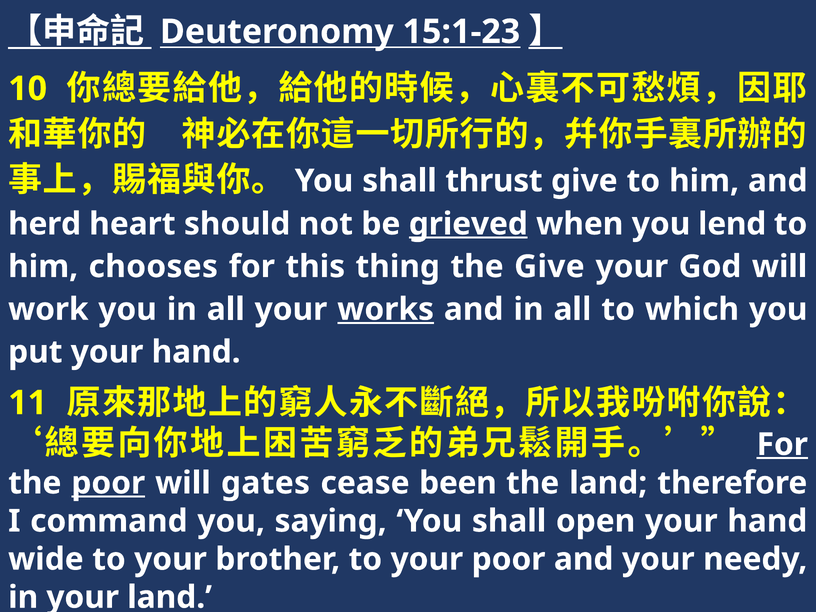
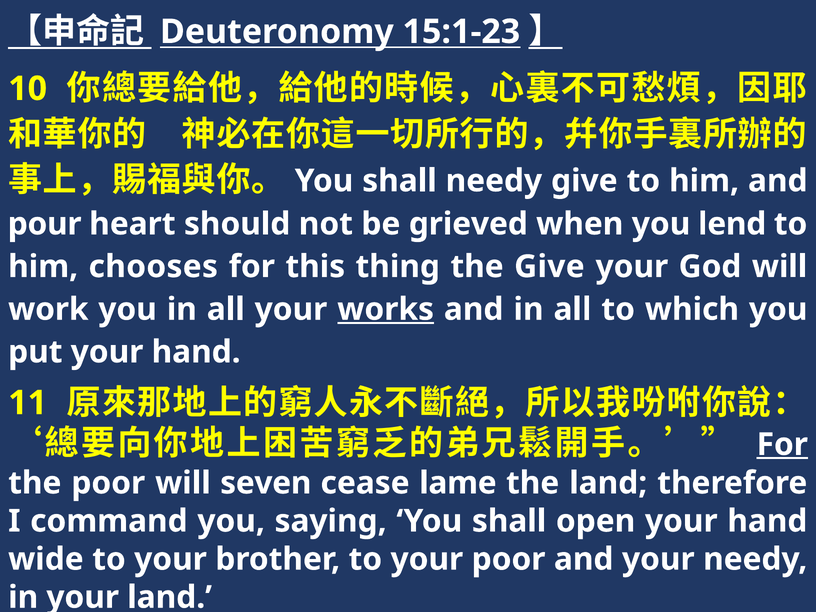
shall thrust: thrust -> needy
herd: herd -> pour
grieved underline: present -> none
poor at (108, 483) underline: present -> none
gates: gates -> seven
been: been -> lame
